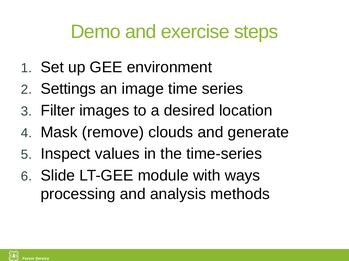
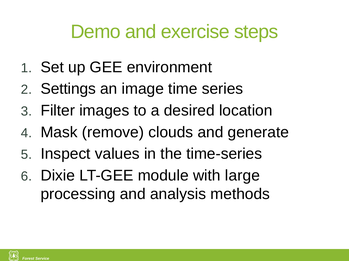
Slide: Slide -> Dixie
ways: ways -> large
